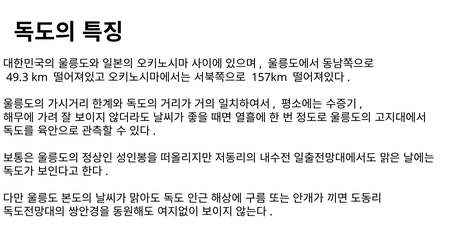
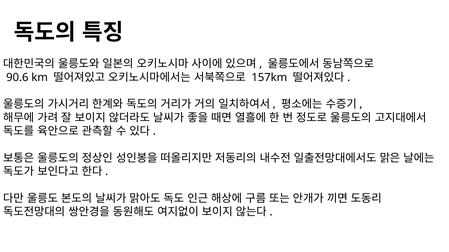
49.3: 49.3 -> 90.6
